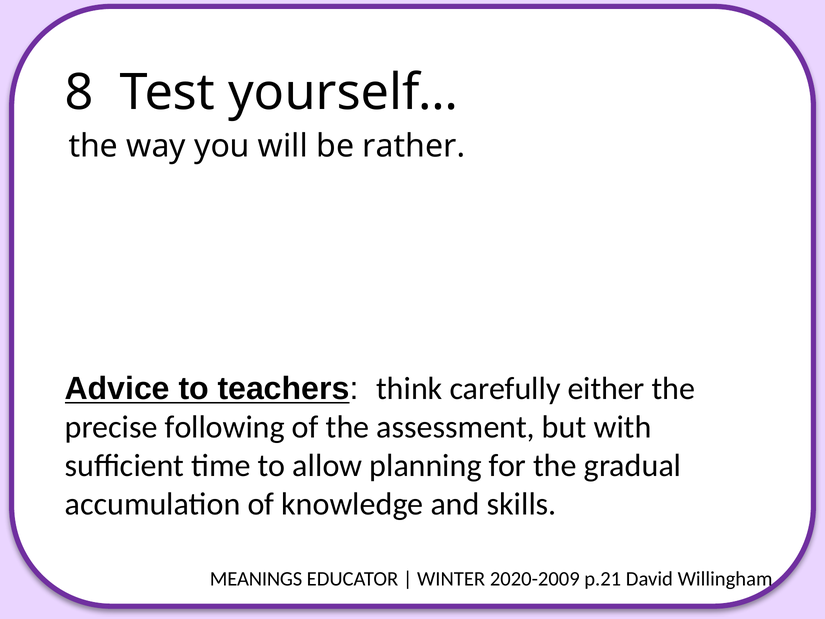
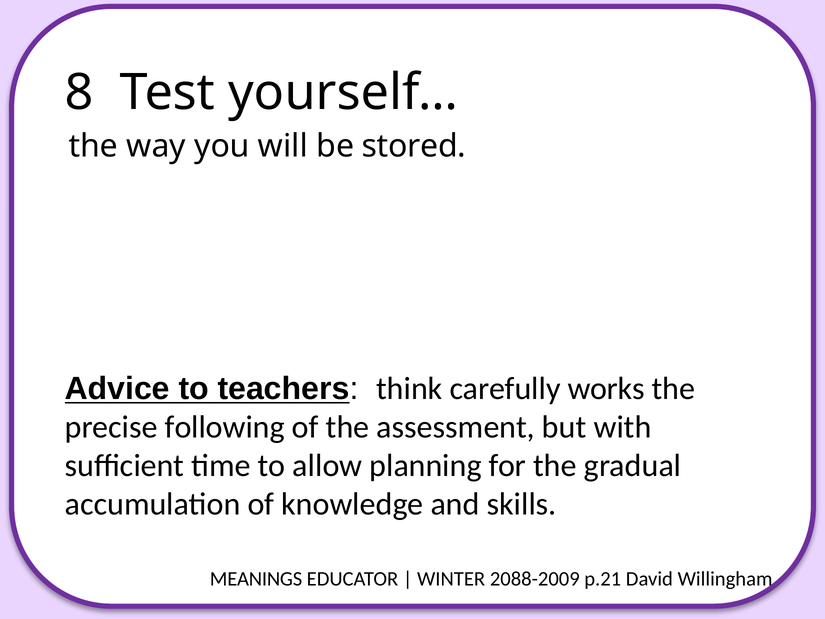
rather: rather -> stored
either: either -> works
2020-2009: 2020-2009 -> 2088-2009
